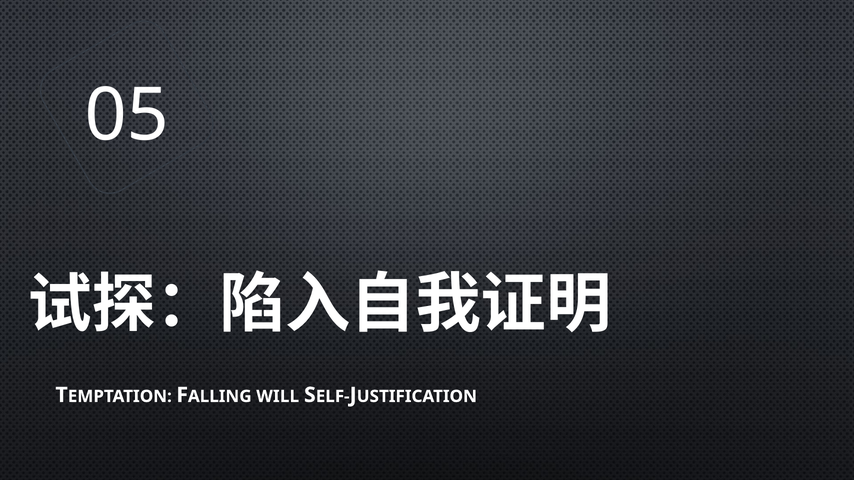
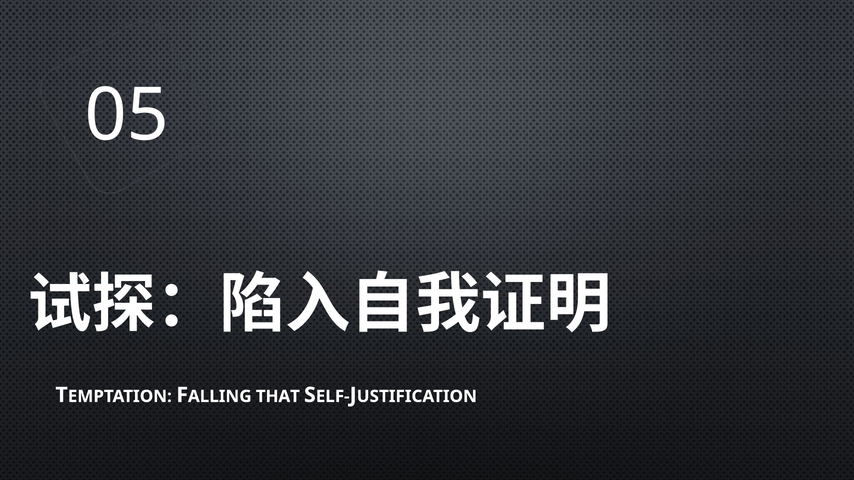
WILL: WILL -> THAT
